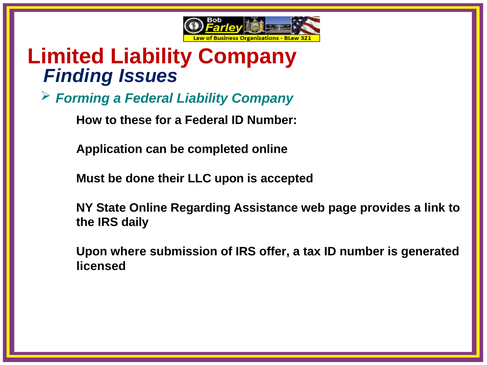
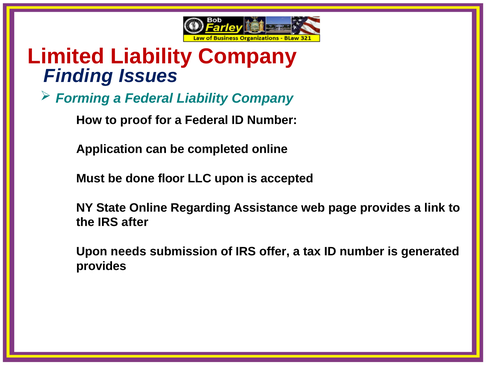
these: these -> proof
their: their -> floor
daily: daily -> after
where: where -> needs
licensed at (101, 266): licensed -> provides
